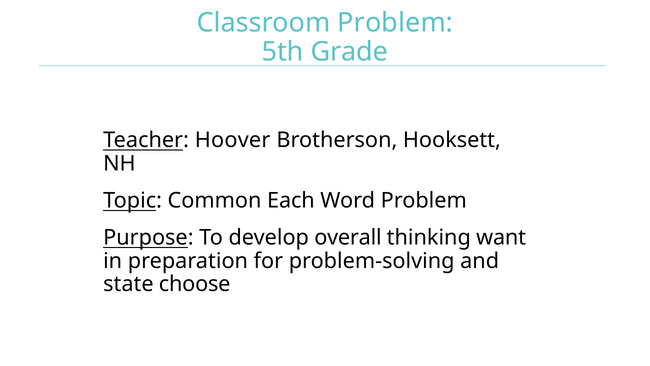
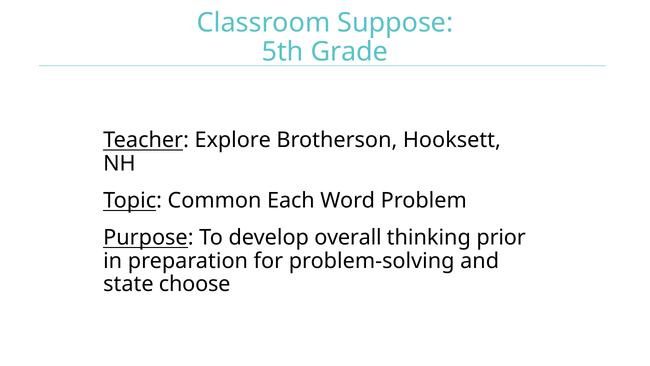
Classroom Problem: Problem -> Suppose
Hoover: Hoover -> Explore
want: want -> prior
